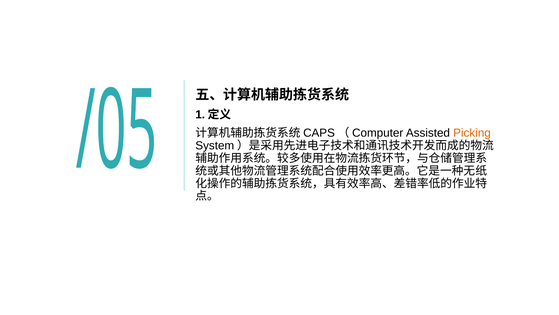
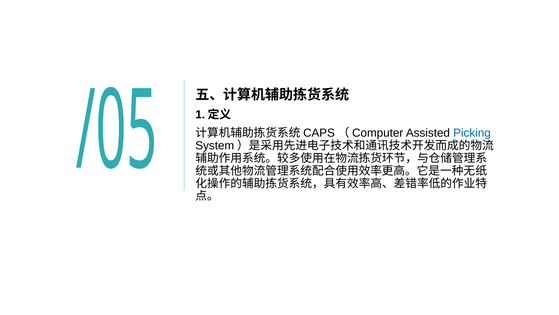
Picking colour: orange -> blue
